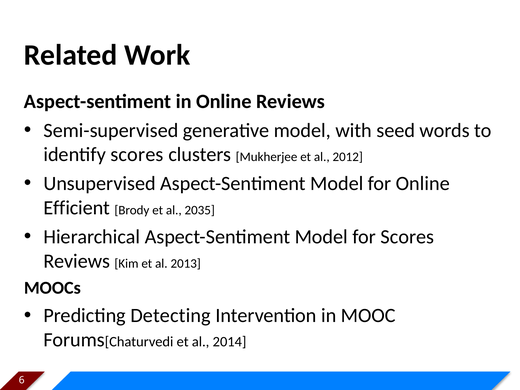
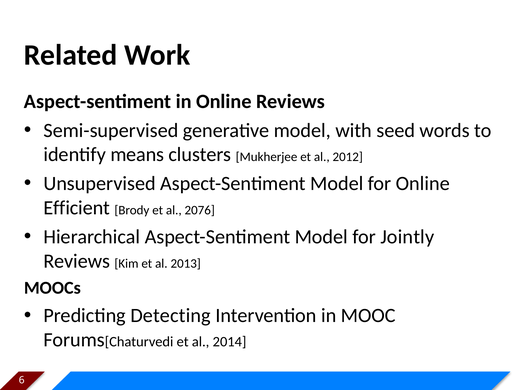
identify scores: scores -> means
2035: 2035 -> 2076
for Scores: Scores -> Jointly
